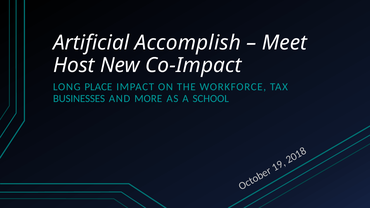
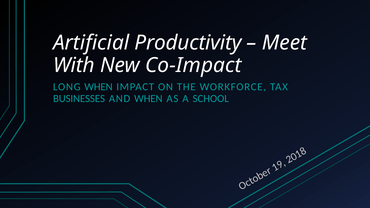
Accomplish: Accomplish -> Productivity
Host: Host -> With
LONG PLACE: PLACE -> WHEN
AND MORE: MORE -> WHEN
